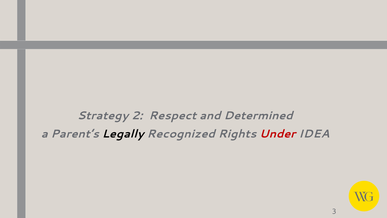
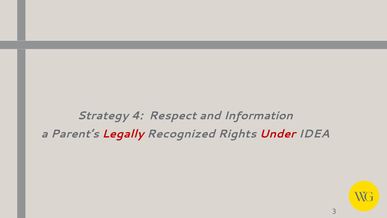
2: 2 -> 4
Determined: Determined -> Information
Legally colour: black -> red
